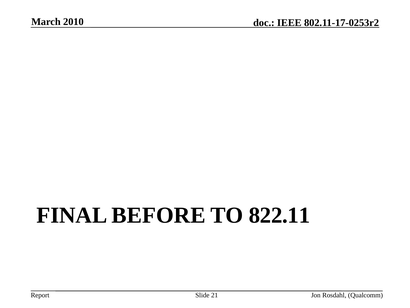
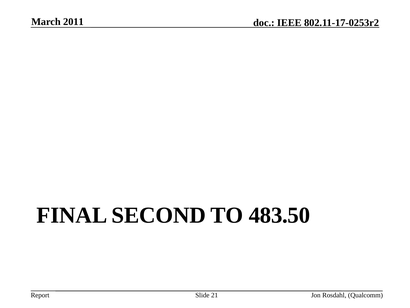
2010: 2010 -> 2011
BEFORE: BEFORE -> SECOND
822.11: 822.11 -> 483.50
